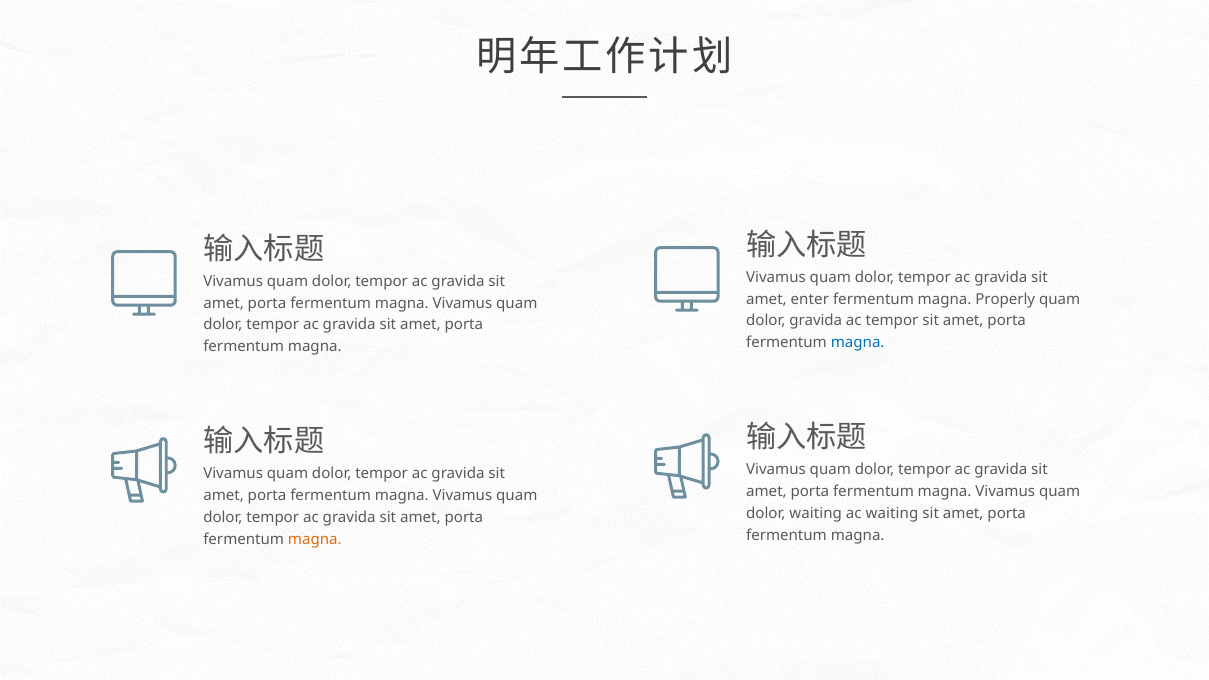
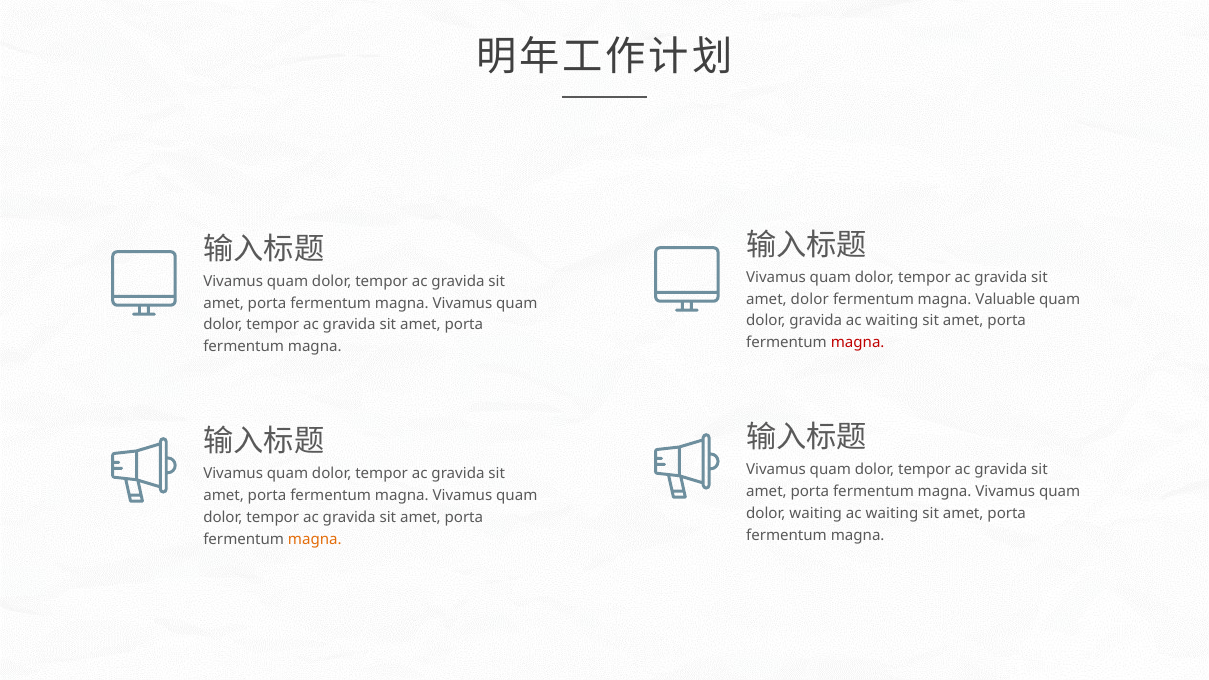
amet enter: enter -> dolor
Properly: Properly -> Valuable
tempor at (892, 321): tempor -> waiting
magna at (858, 343) colour: blue -> red
